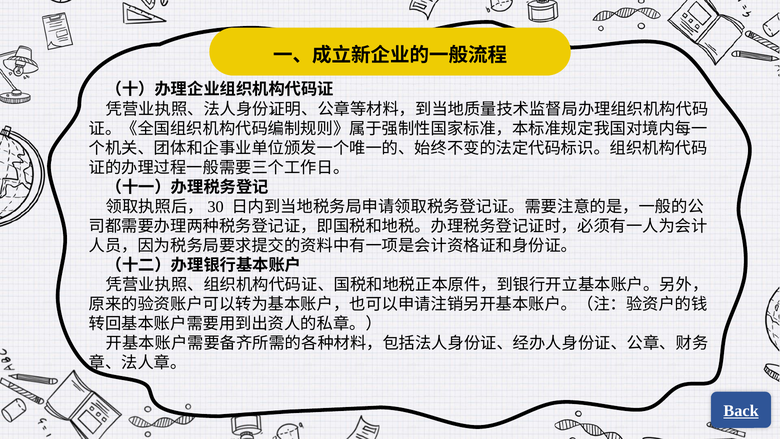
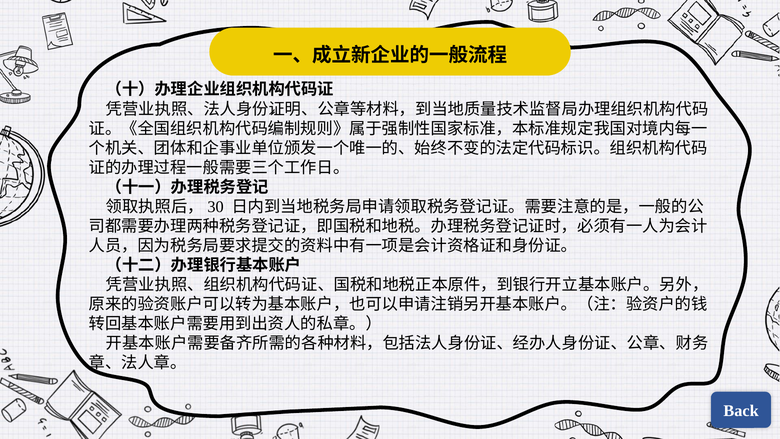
Back underline: present -> none
